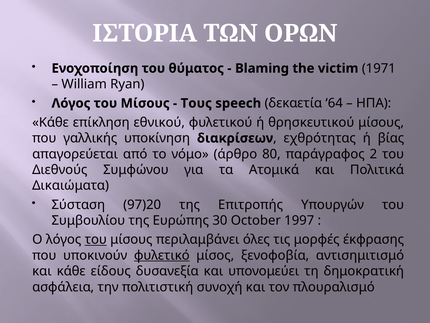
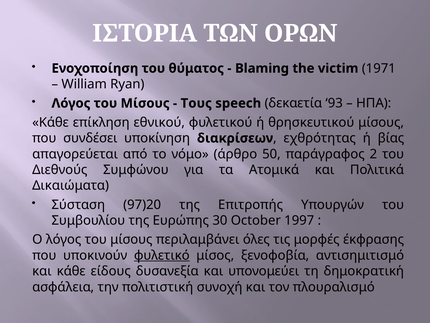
64: 64 -> 93
γαλλικής: γαλλικής -> συνδέσει
80: 80 -> 50
του at (96, 239) underline: present -> none
